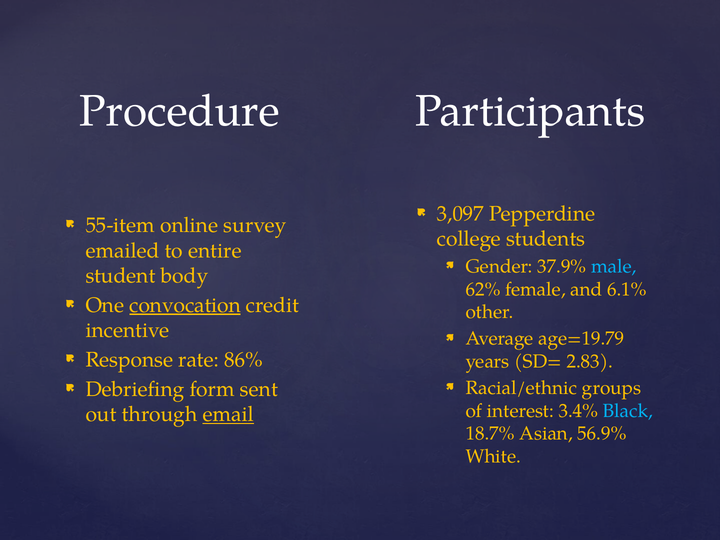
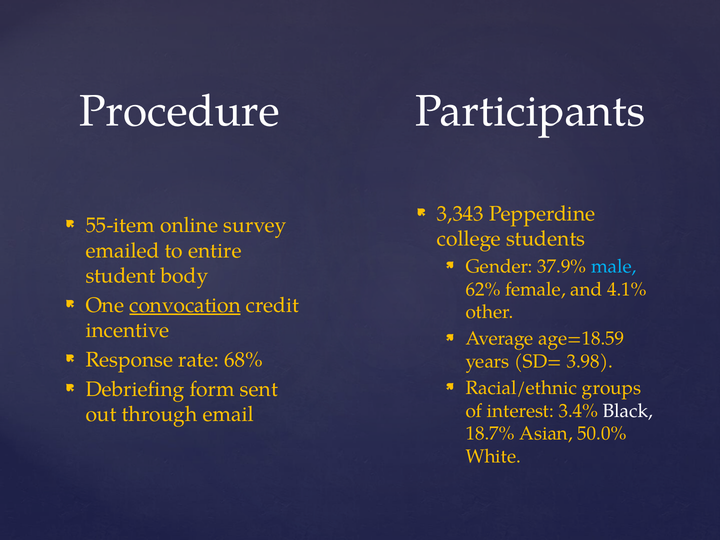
3,097: 3,097 -> 3,343
6.1%: 6.1% -> 4.1%
age=19.79: age=19.79 -> age=18.59
86%: 86% -> 68%
2.83: 2.83 -> 3.98
Black colour: light blue -> white
email underline: present -> none
56.9%: 56.9% -> 50.0%
